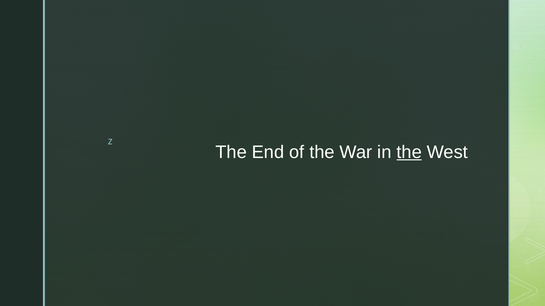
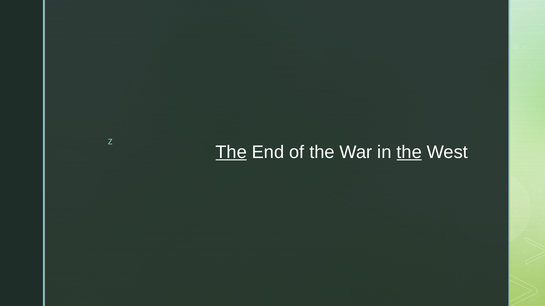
The at (231, 152) underline: none -> present
